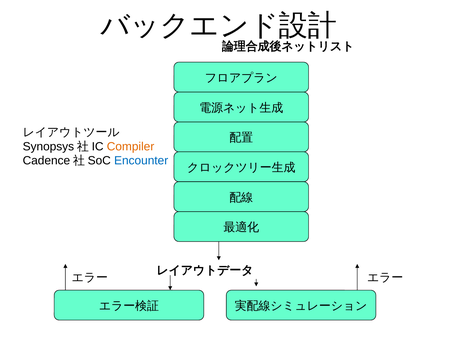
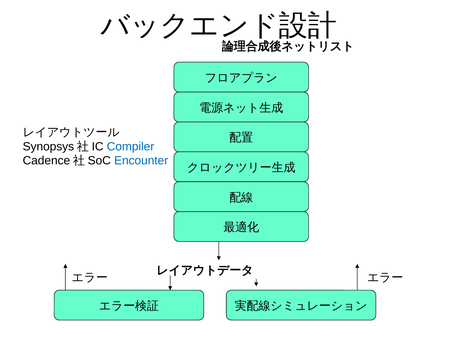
Compiler colour: orange -> blue
